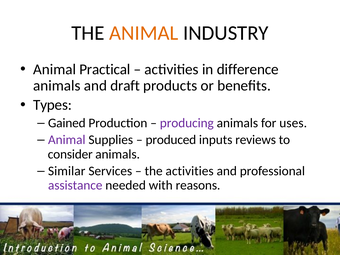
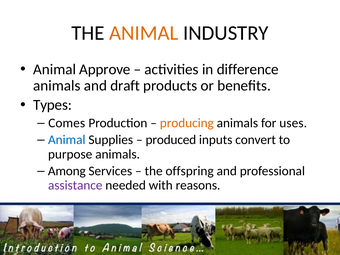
Practical: Practical -> Approve
Gained: Gained -> Comes
producing colour: purple -> orange
Animal at (67, 140) colour: purple -> blue
reviews: reviews -> convert
consider: consider -> purpose
Similar: Similar -> Among
the activities: activities -> offspring
